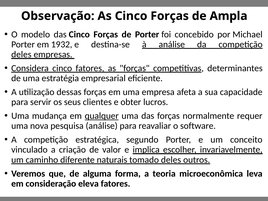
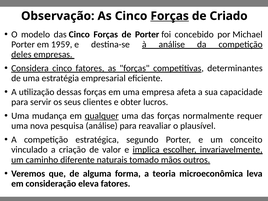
Forças at (170, 16) underline: none -> present
Ampla: Ampla -> Criado
1932: 1932 -> 1959
software: software -> plausível
tomado deles: deles -> mãos
